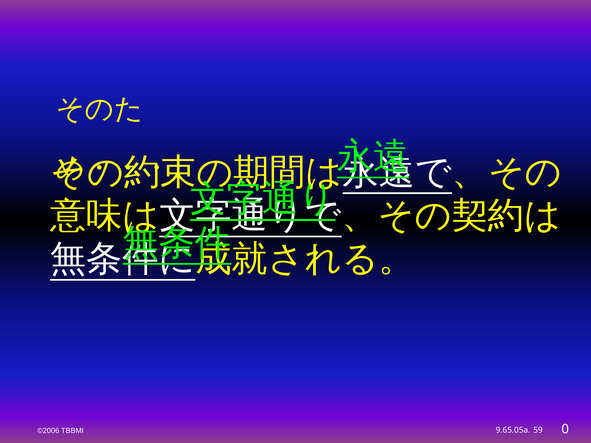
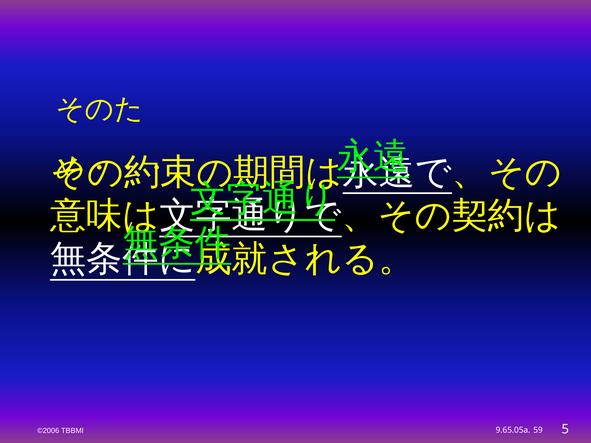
0: 0 -> 5
